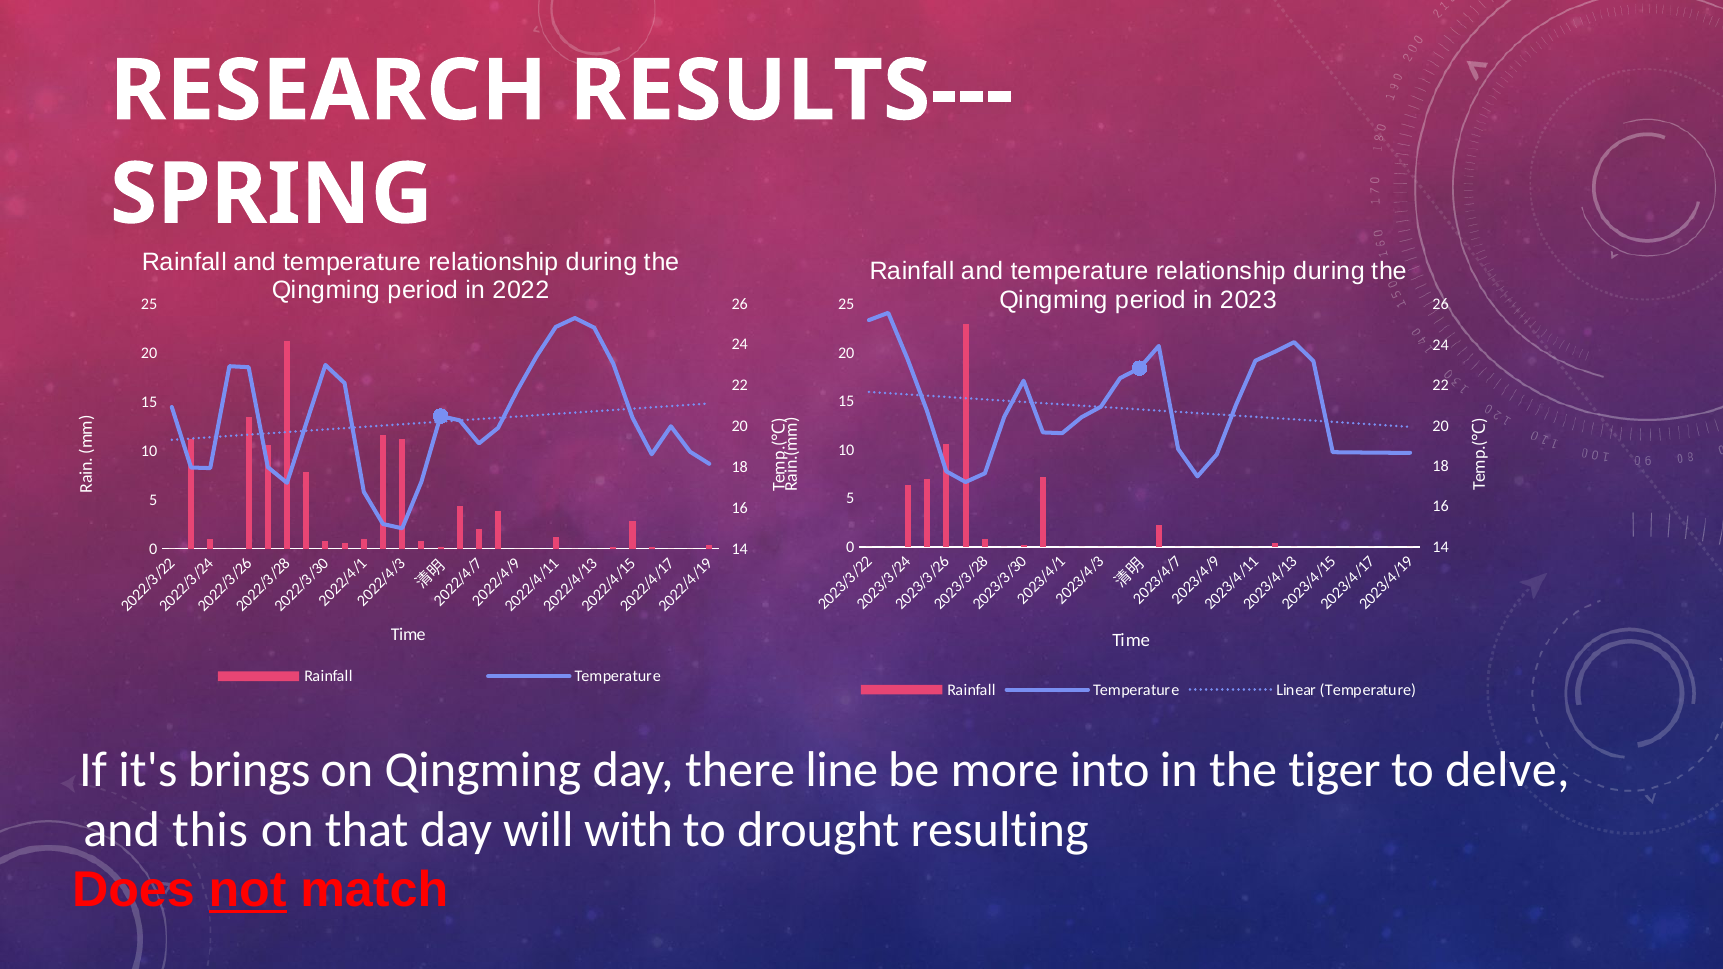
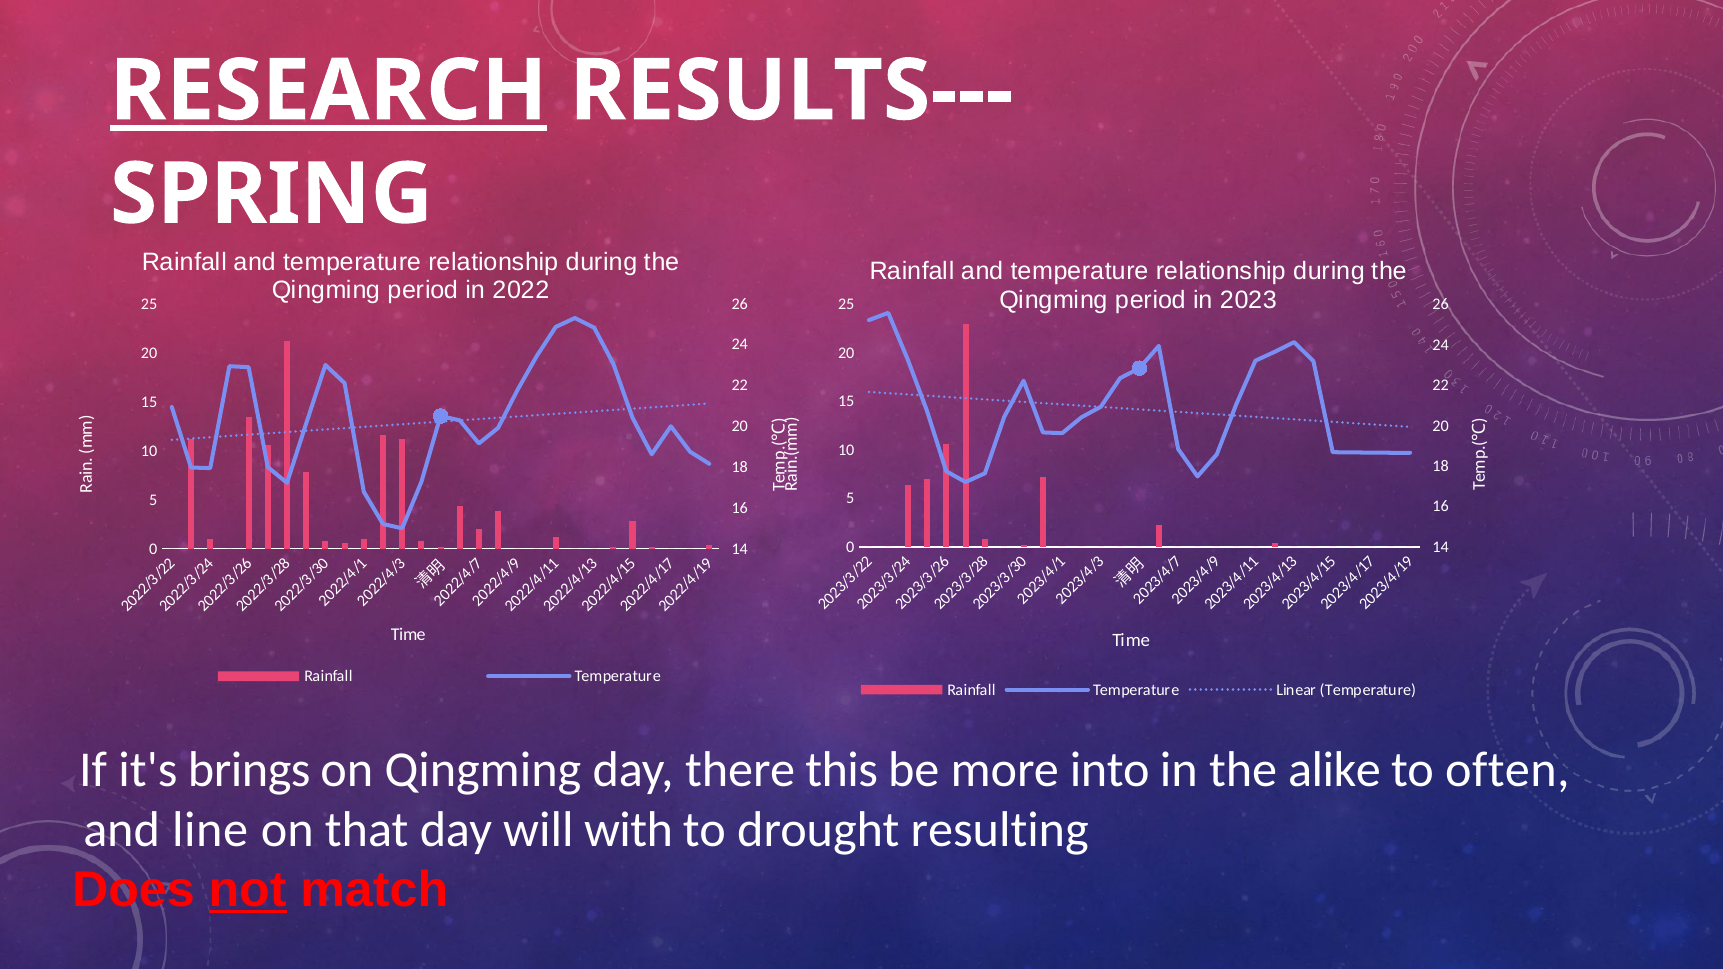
RESEARCH underline: none -> present
line: line -> this
tiger: tiger -> alike
delve: delve -> often
this: this -> line
